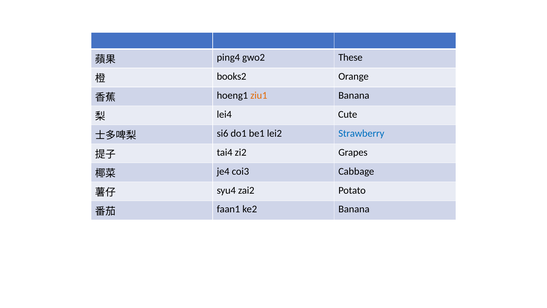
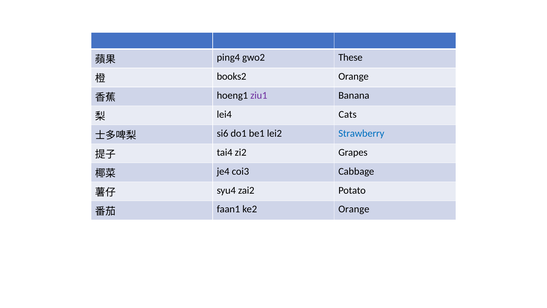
ziu1 colour: orange -> purple
Cute: Cute -> Cats
ke2 Banana: Banana -> Orange
